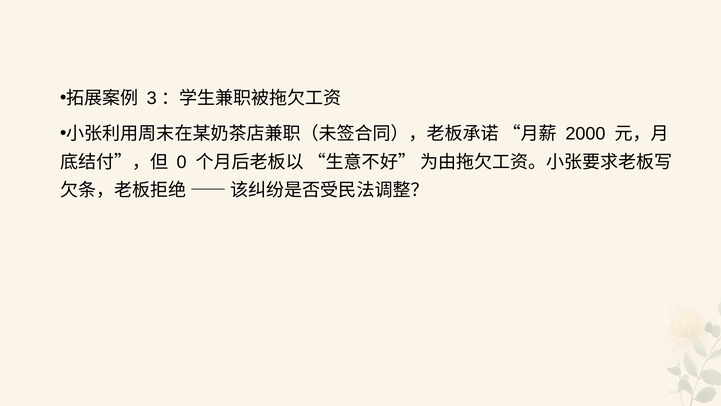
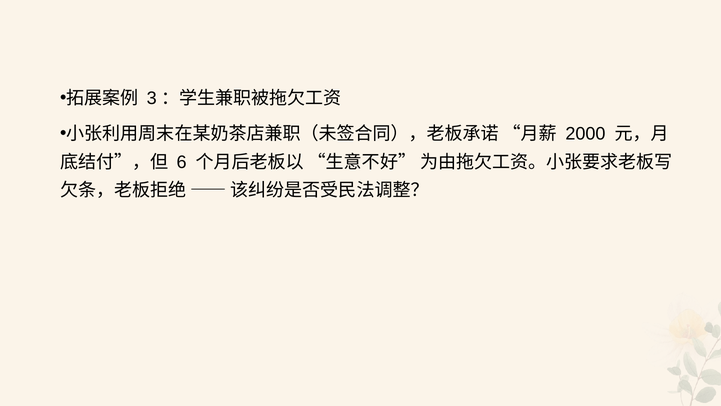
0: 0 -> 6
